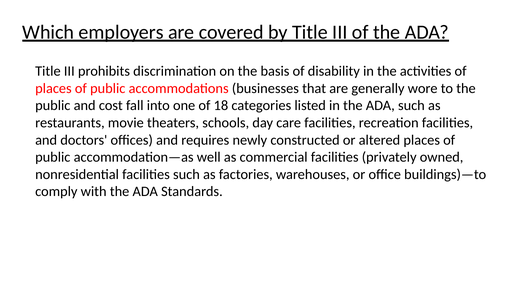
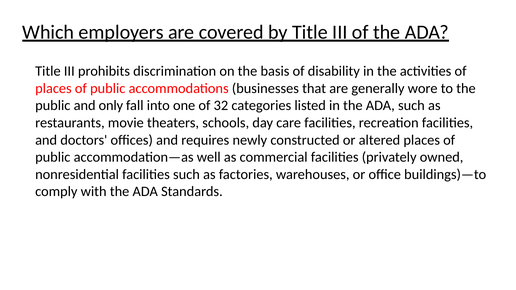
cost: cost -> only
18: 18 -> 32
